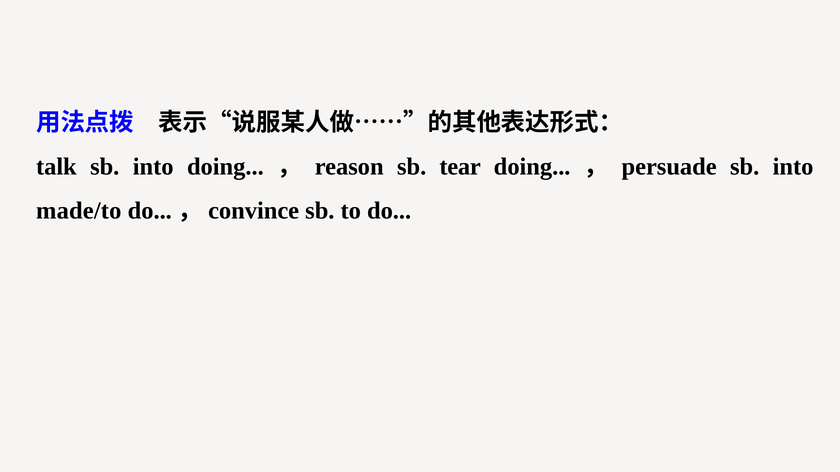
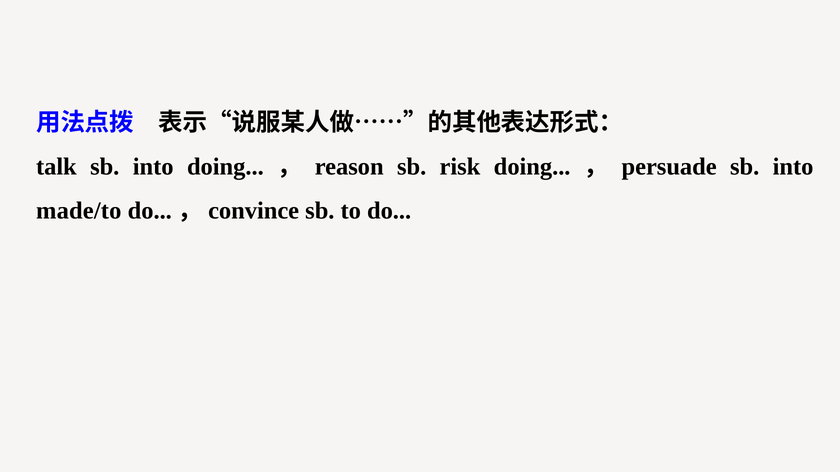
tear: tear -> risk
